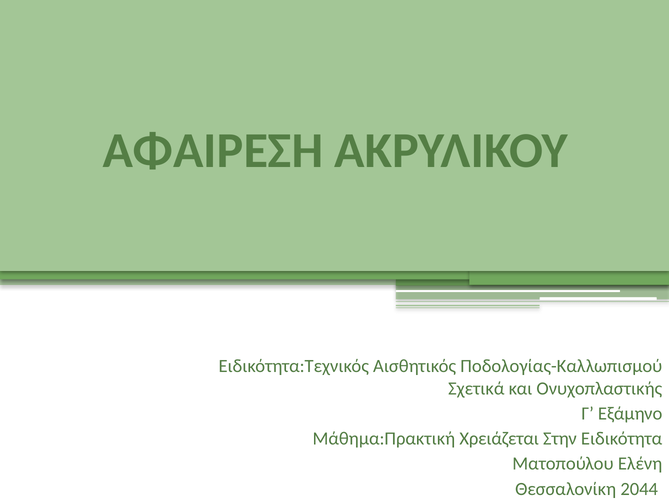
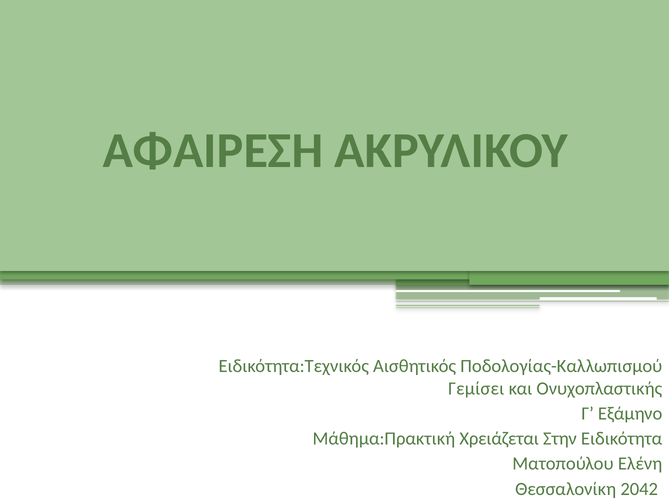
Σχετικά: Σχετικά -> Γεμίσει
2044: 2044 -> 2042
